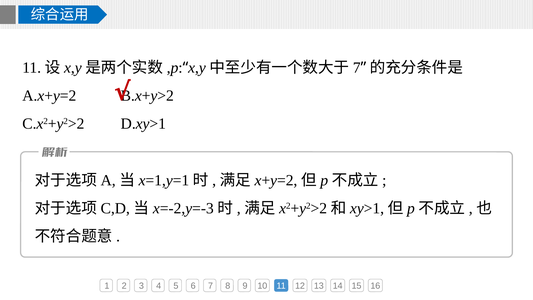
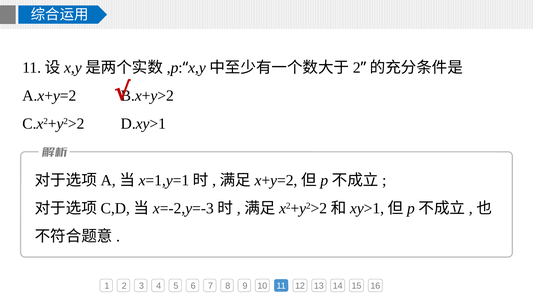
7 at (357, 68): 7 -> 2
